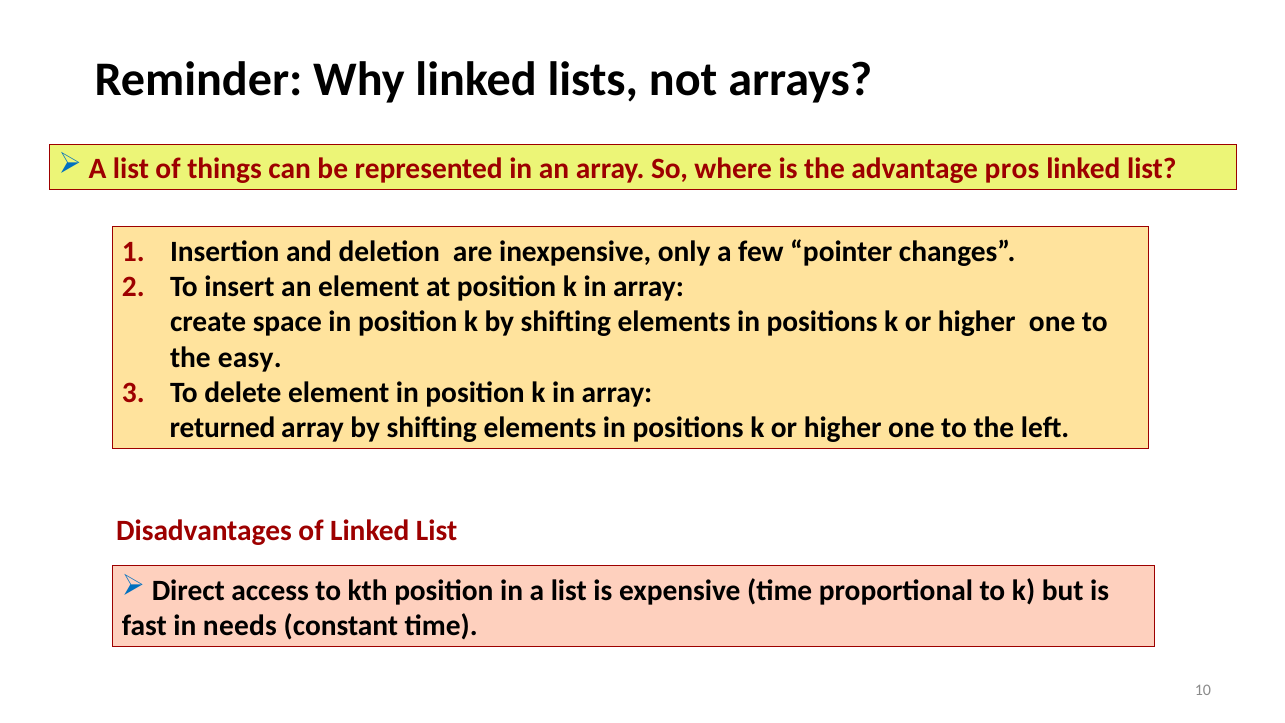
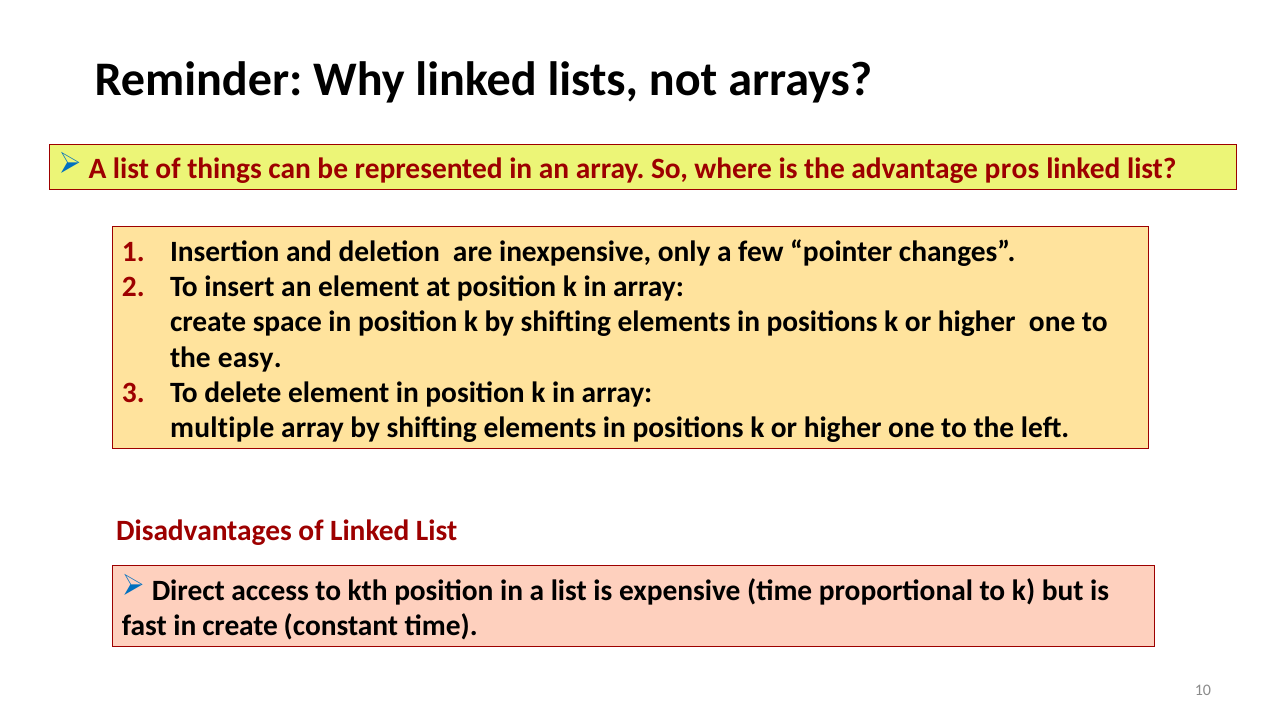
returned: returned -> multiple
in needs: needs -> create
